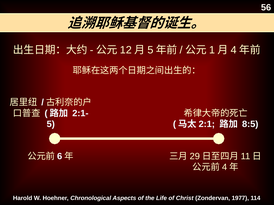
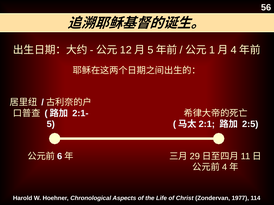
8:5: 8:5 -> 2:5
